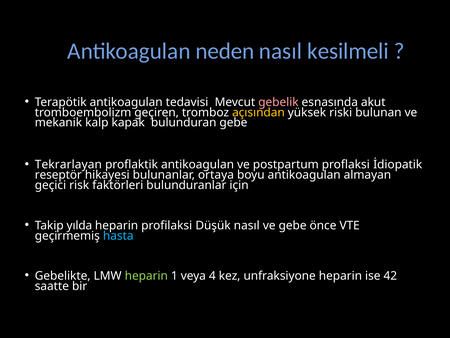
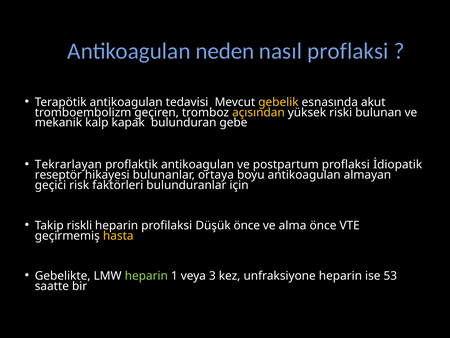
nasıl kesilmeli: kesilmeli -> proflaksi
gebelik colour: pink -> yellow
yılda: yılda -> riskli
Düşük nasıl: nasıl -> önce
ve gebe: gebe -> alma
hasta colour: light blue -> yellow
4: 4 -> 3
42: 42 -> 53
